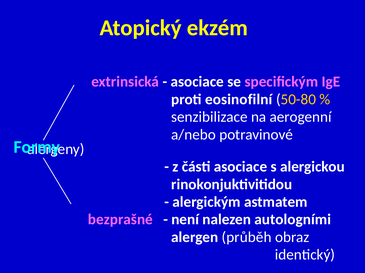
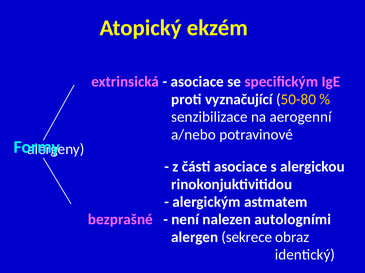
eosinofilní: eosinofilní -> vyznačující
průběh: průběh -> sekrece
